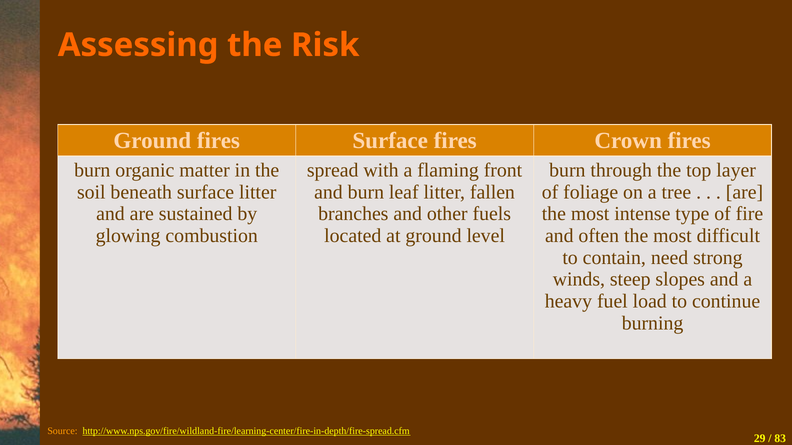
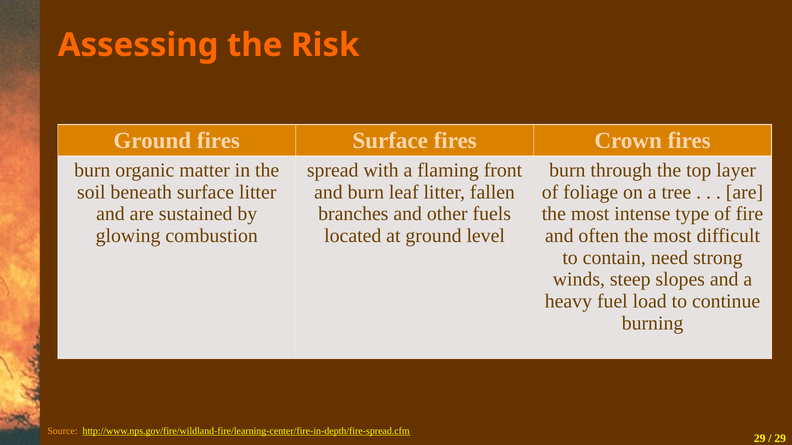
83 at (780, 439): 83 -> 29
